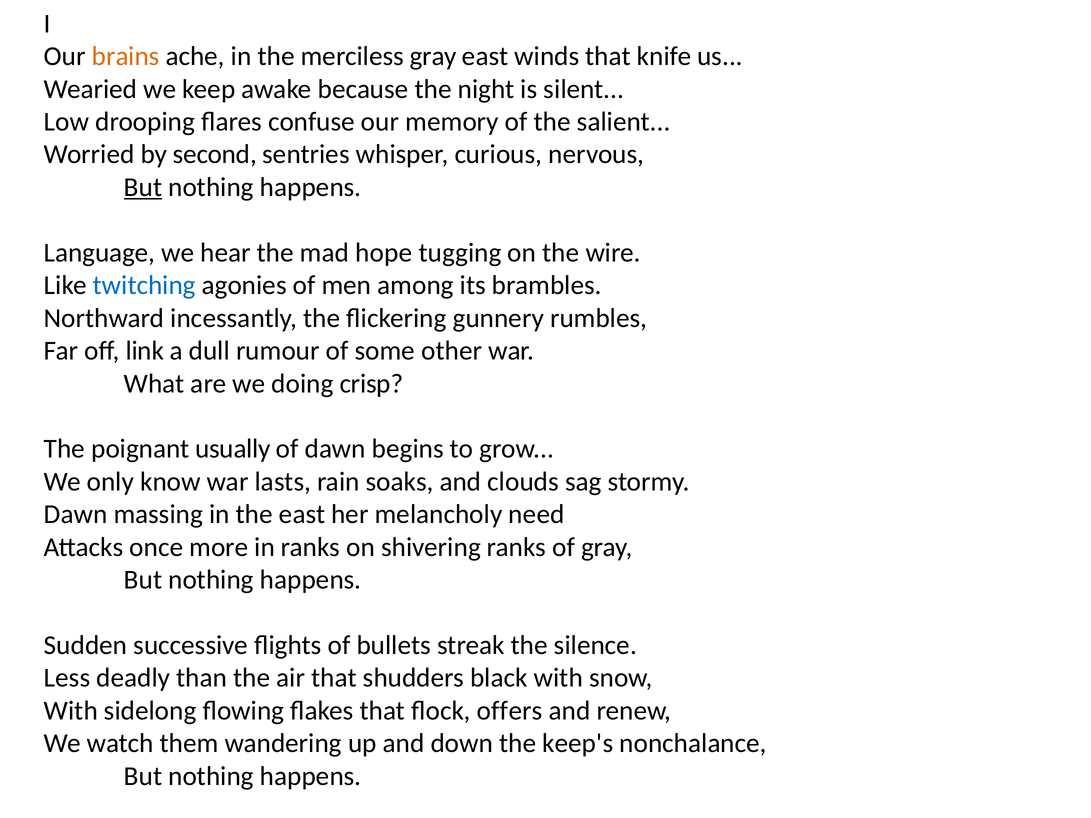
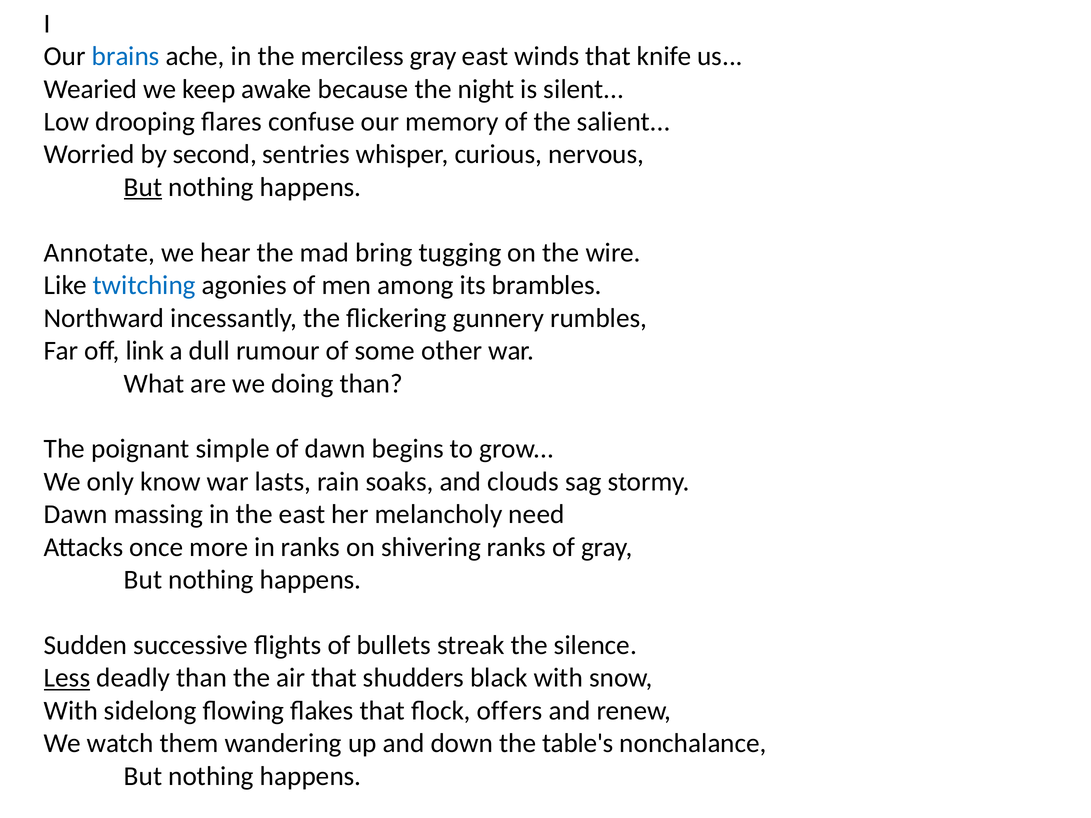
brains colour: orange -> blue
Language: Language -> Annotate
hope: hope -> bring
doing crisp: crisp -> than
usually: usually -> simple
Less underline: none -> present
keep's: keep's -> table's
